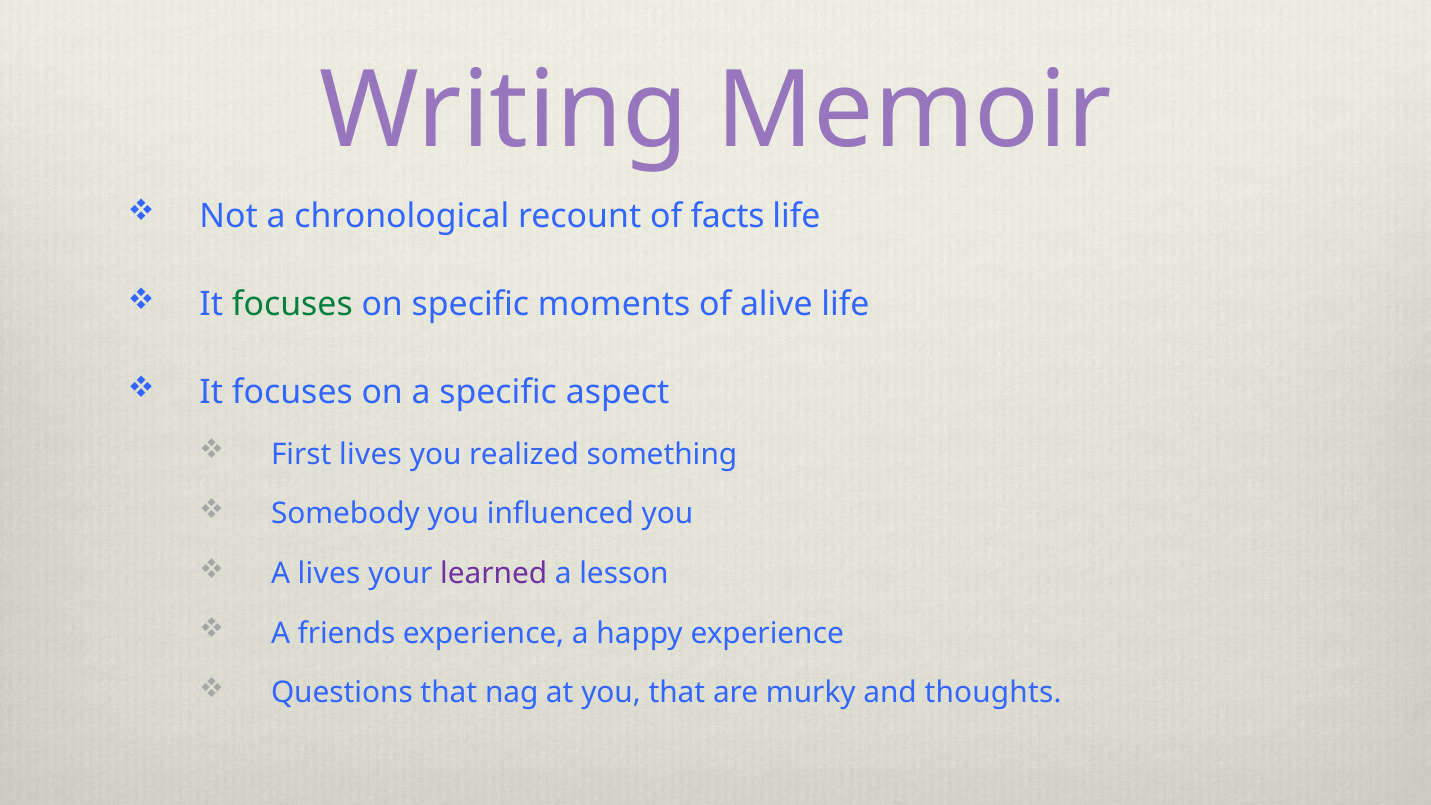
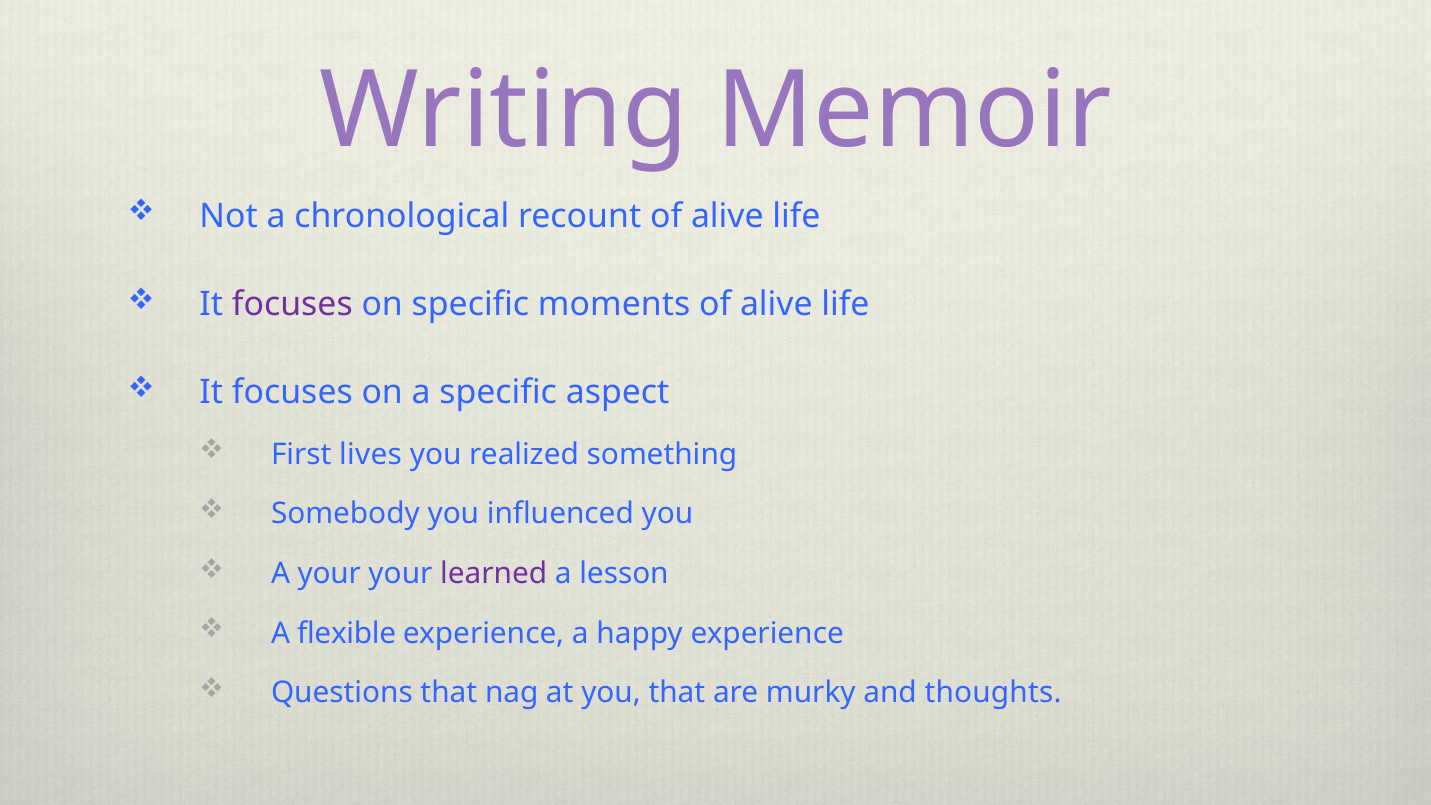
recount of facts: facts -> alive
focuses at (292, 304) colour: green -> purple
A lives: lives -> your
friends: friends -> flexible
